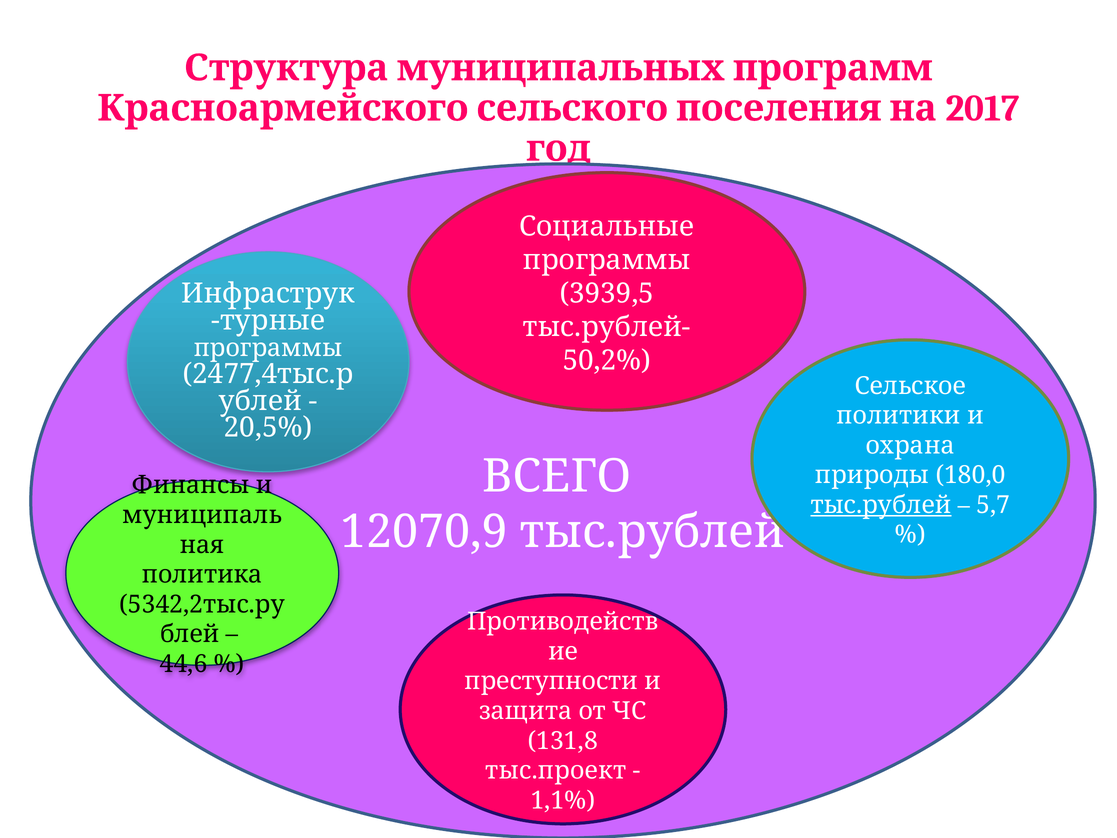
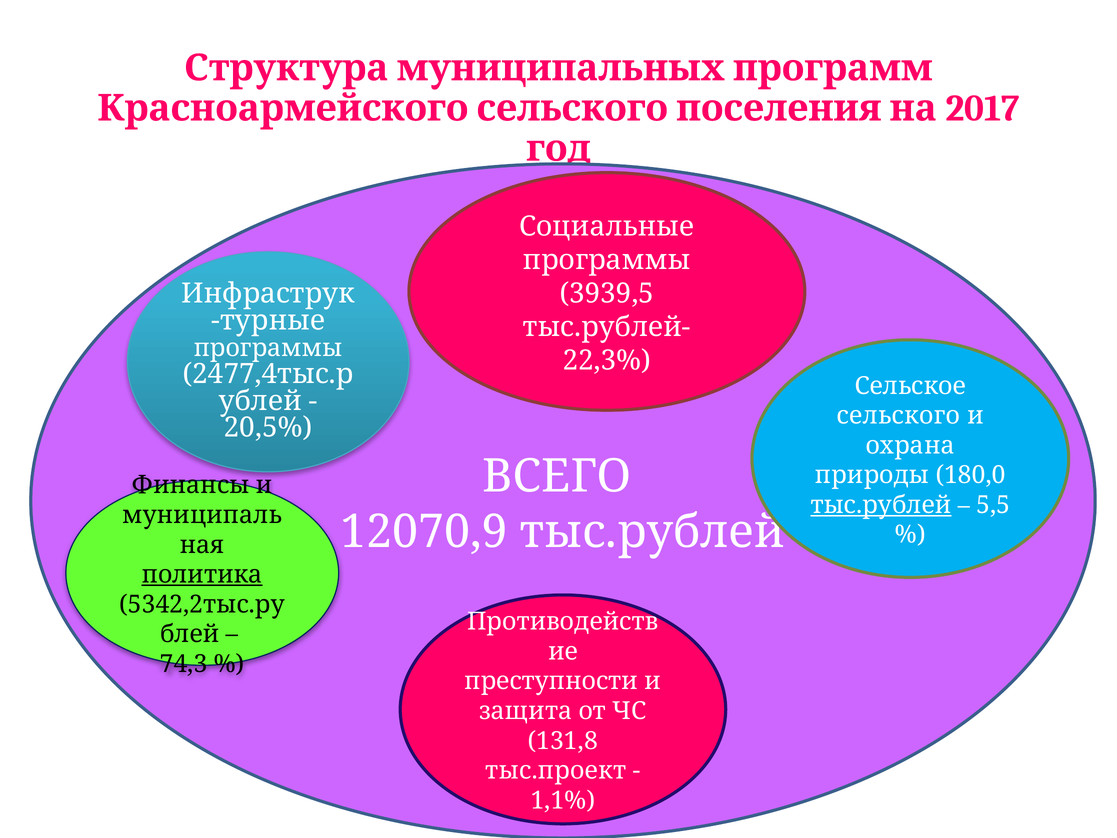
50,2%: 50,2% -> 22,3%
политики: политики -> сельского
5,7: 5,7 -> 5,5
политика underline: none -> present
44,6: 44,6 -> 74,3
